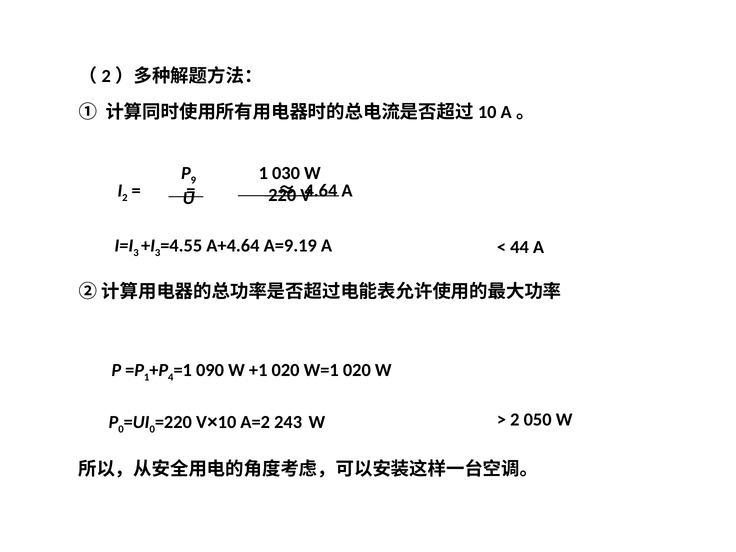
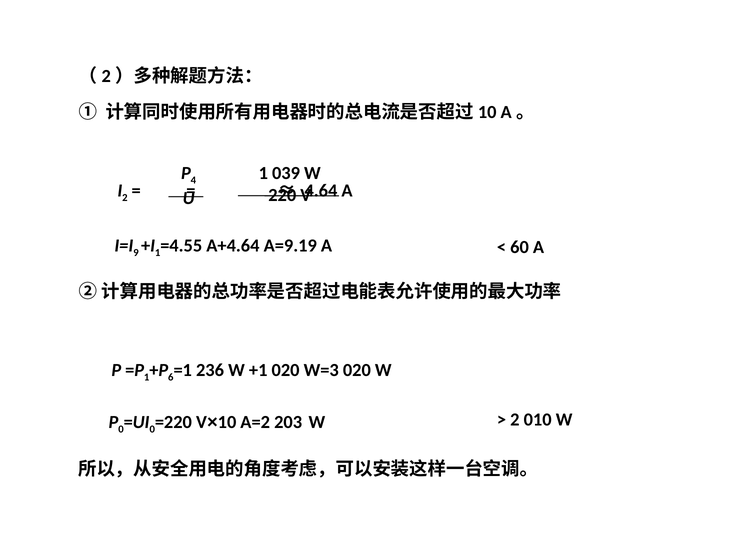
9: 9 -> 4
030: 030 -> 039
3 at (136, 253): 3 -> 9
3 at (158, 253): 3 -> 1
44: 44 -> 60
4: 4 -> 6
090: 090 -> 236
W=1: W=1 -> W=3
050: 050 -> 010
243: 243 -> 203
